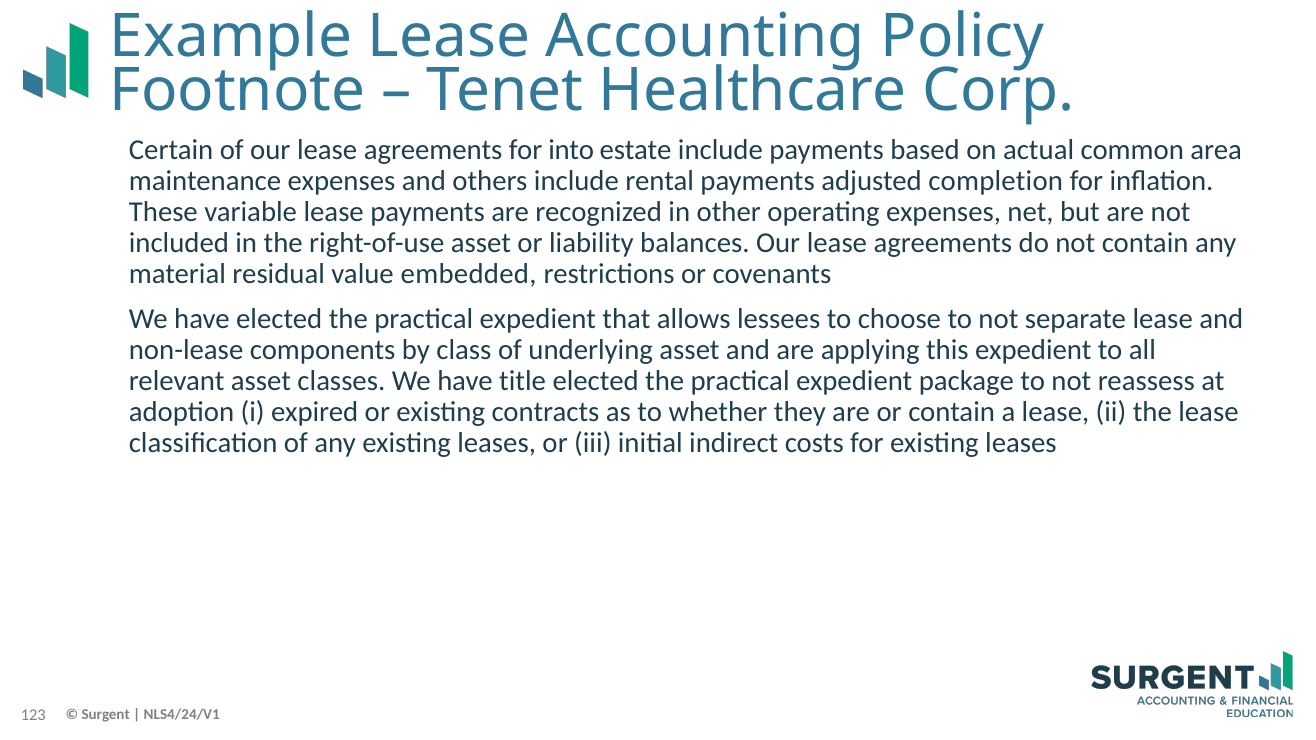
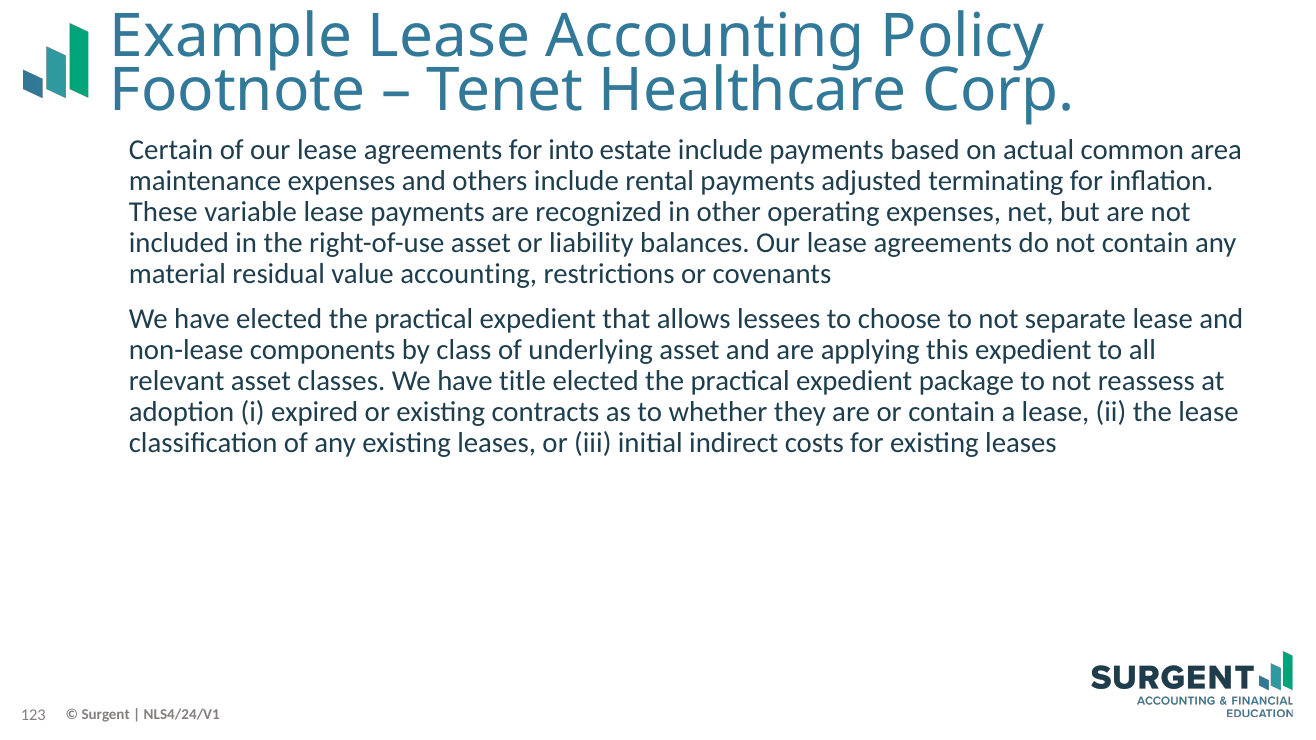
completion: completion -> terminating
value embedded: embedded -> accounting
